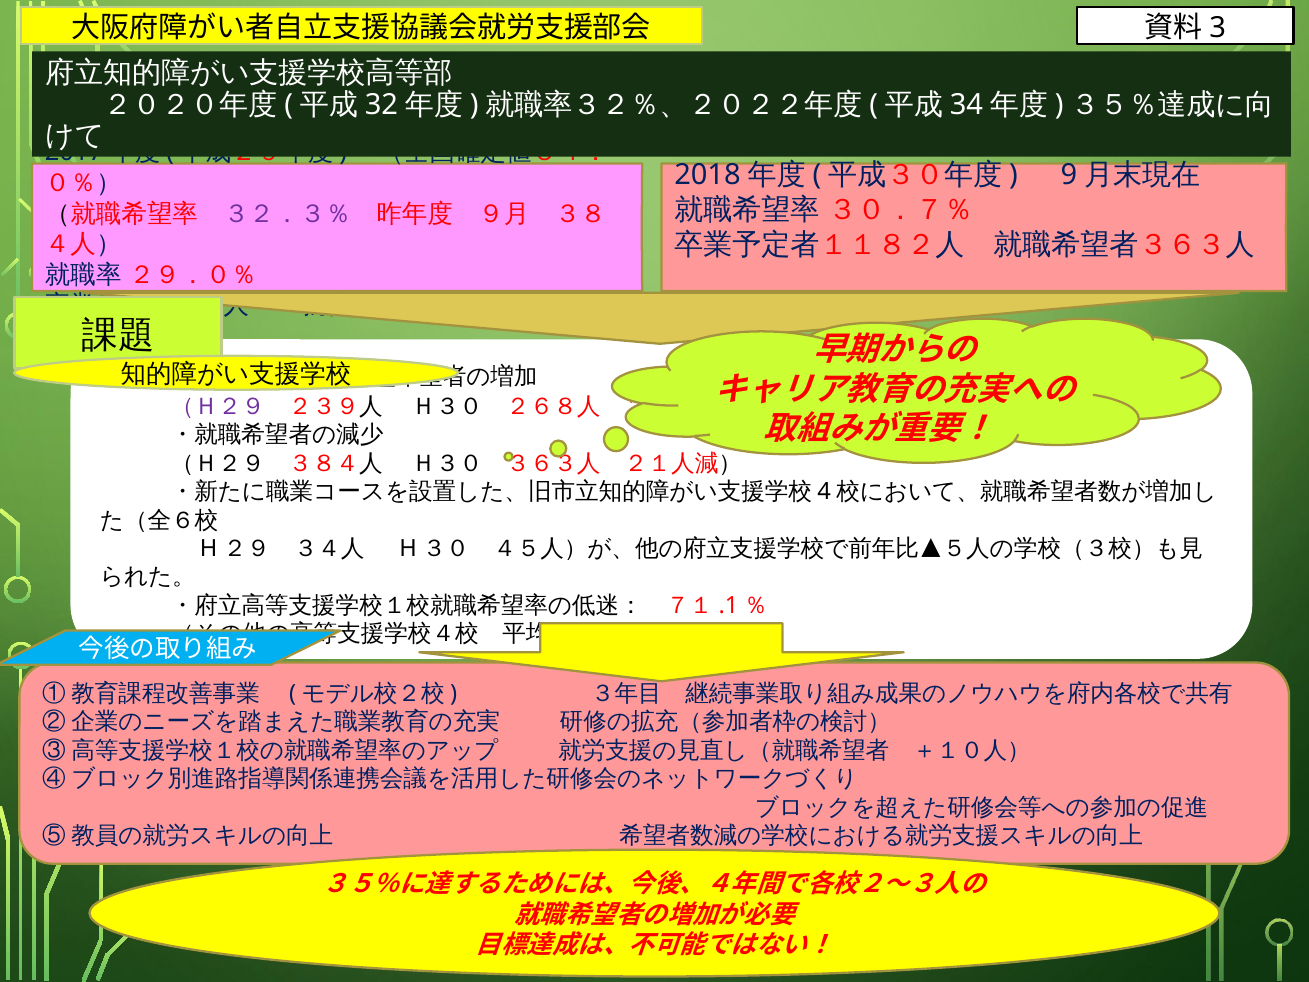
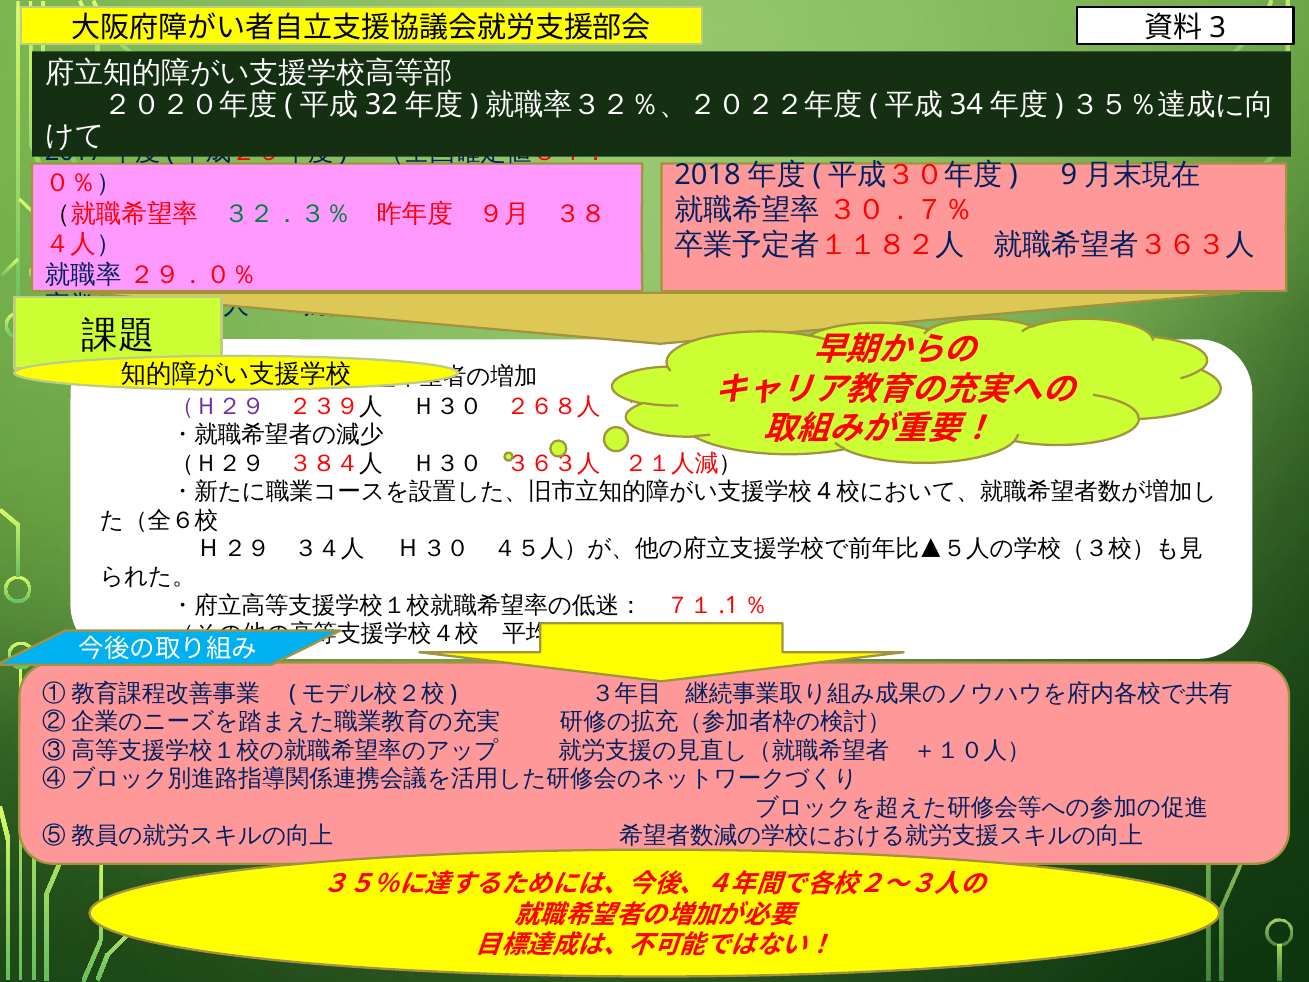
３２．３％ colour: purple -> green
